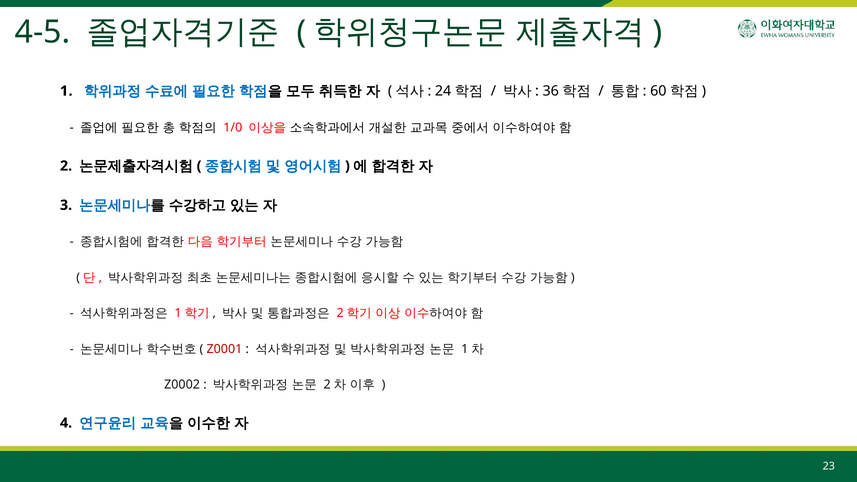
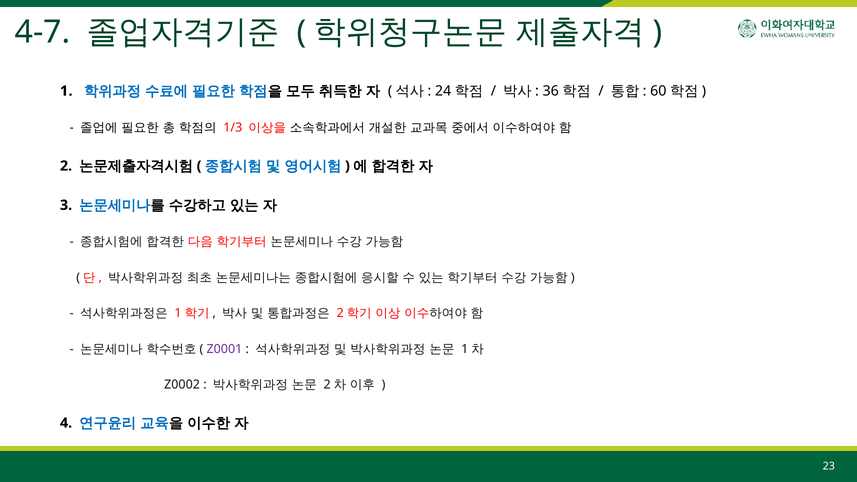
4-5: 4-5 -> 4-7
1/0: 1/0 -> 1/3
Z0001 colour: red -> purple
